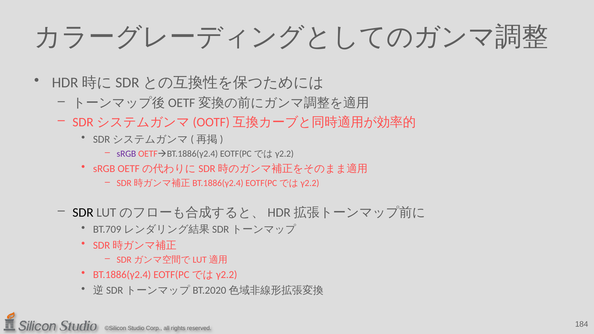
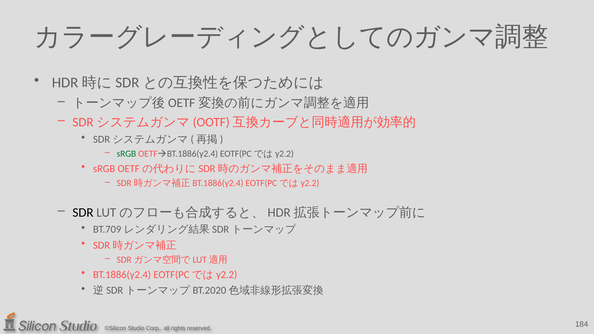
sRGB at (126, 154) colour: purple -> green
